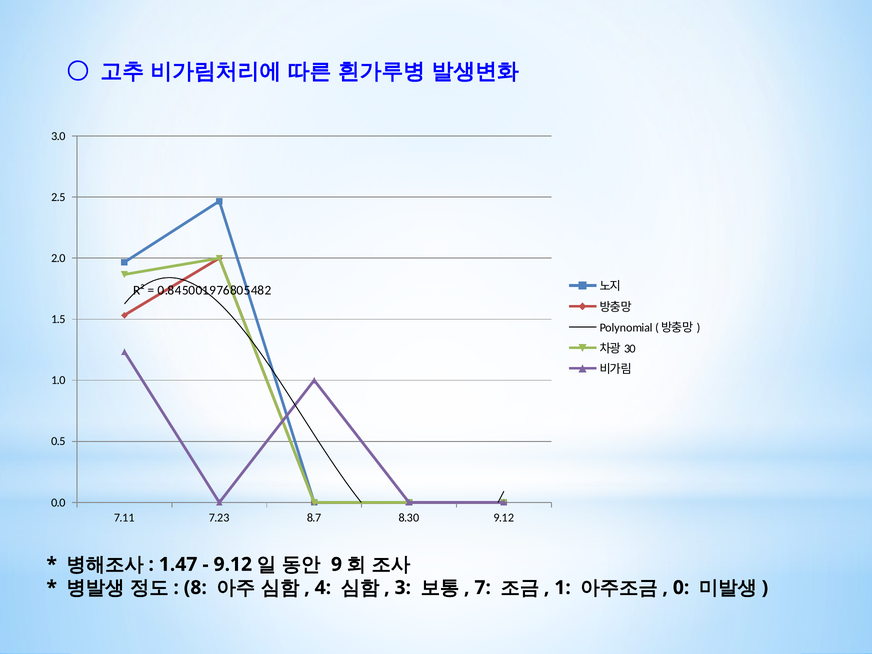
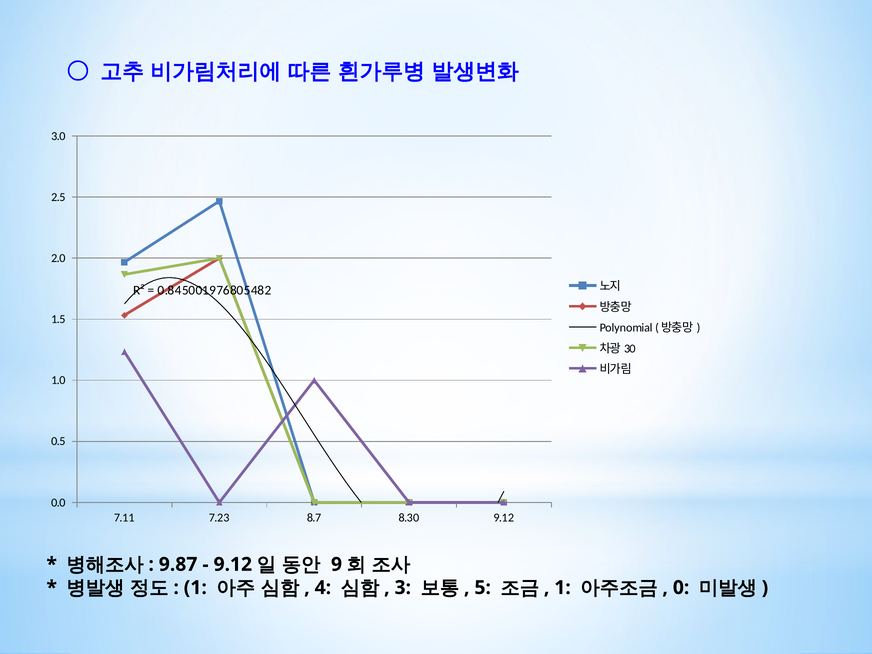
1.47: 1.47 -> 9.87
8 at (195, 588): 8 -> 1
7: 7 -> 5
